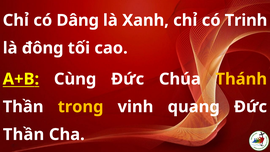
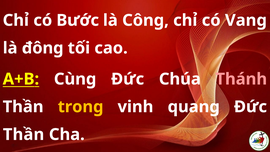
Dâng: Dâng -> Bước
Xanh: Xanh -> Công
Trinh: Trinh -> Vang
Thánh colour: yellow -> pink
